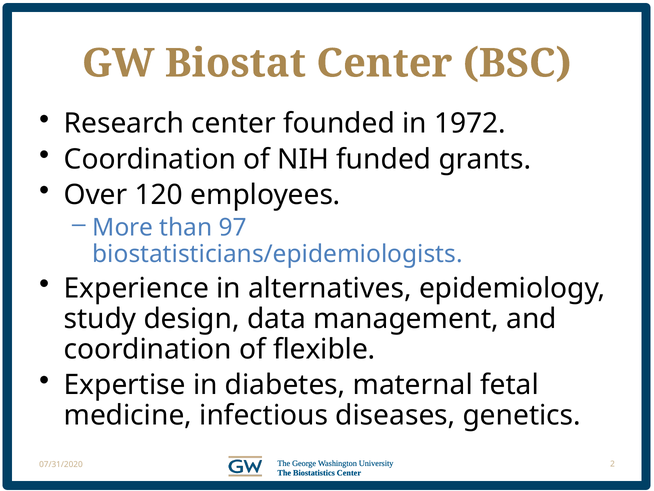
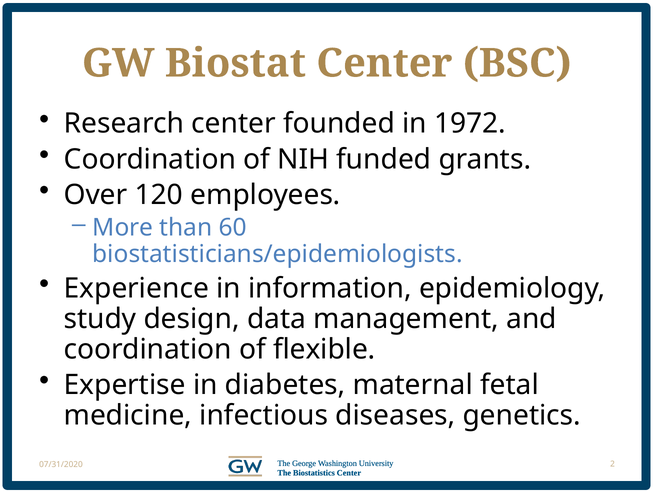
97: 97 -> 60
alternatives: alternatives -> information
